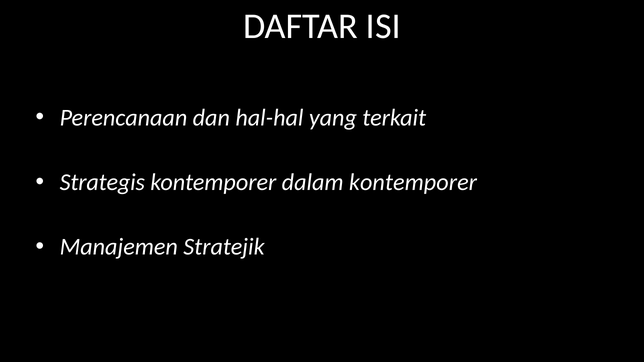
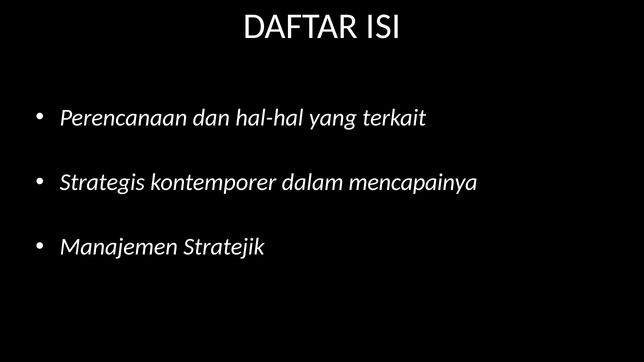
dalam kontemporer: kontemporer -> mencapainya
